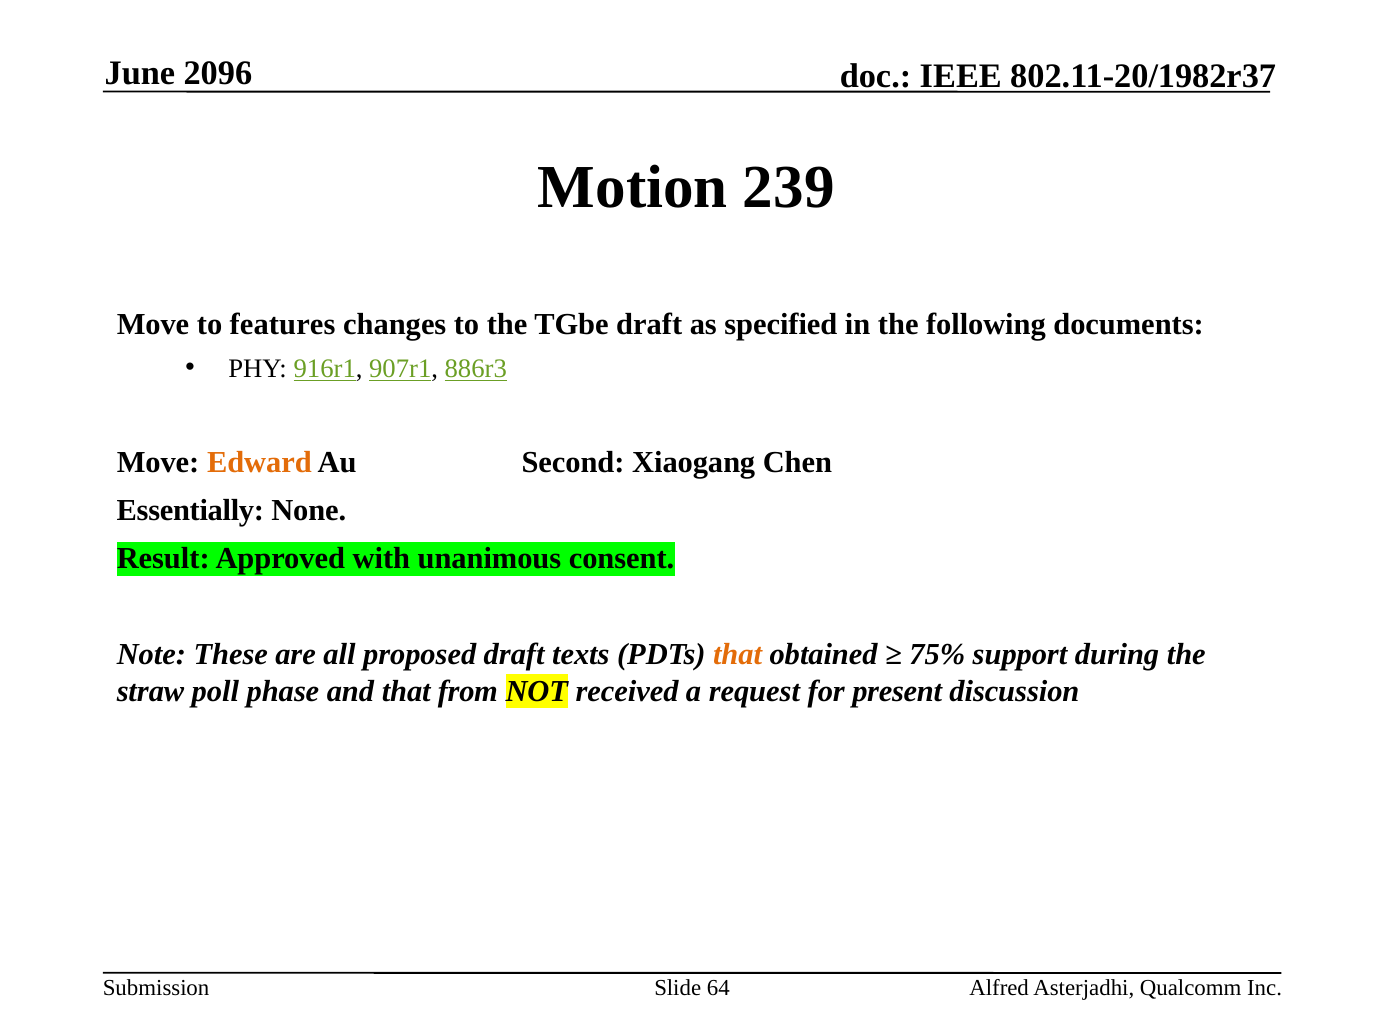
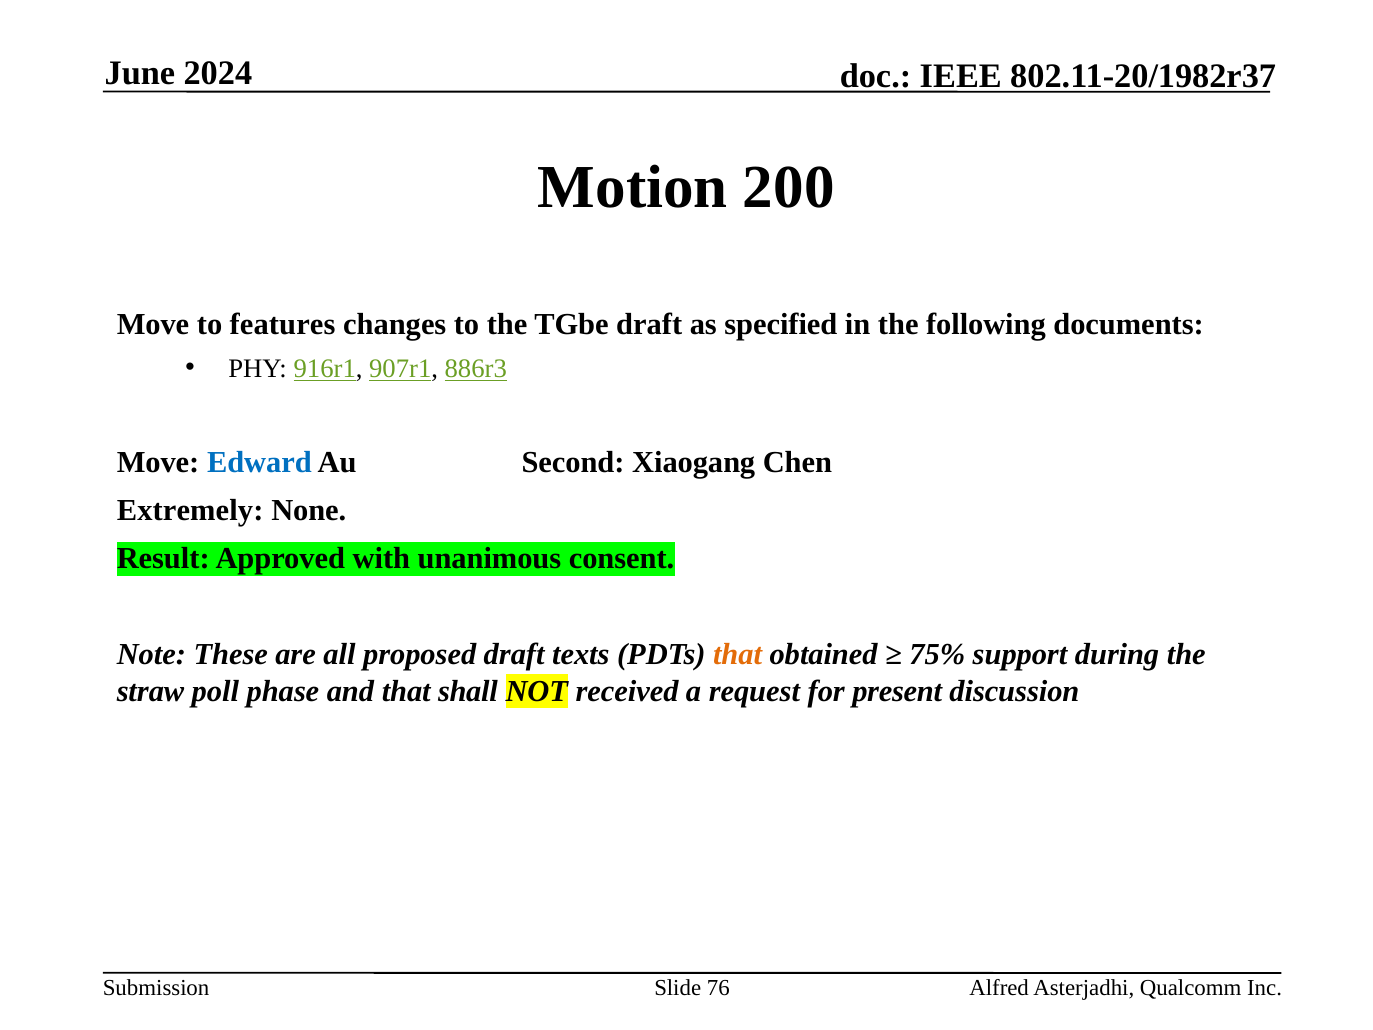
2096: 2096 -> 2024
239: 239 -> 200
Edward colour: orange -> blue
Essentially: Essentially -> Extremely
from: from -> shall
64: 64 -> 76
